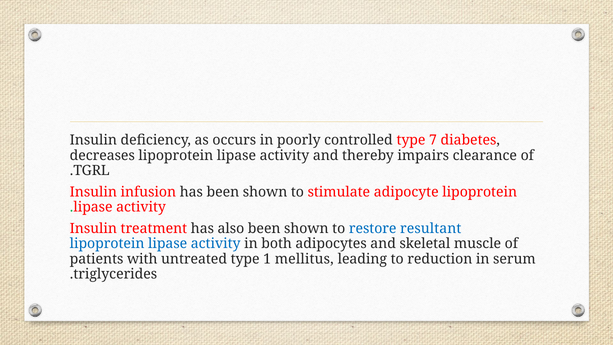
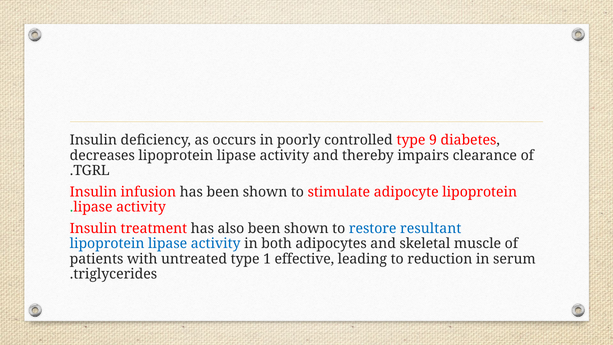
7: 7 -> 9
mellitus: mellitus -> effective
